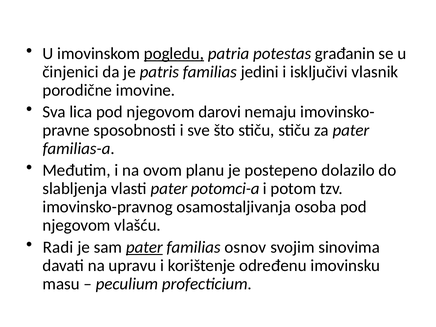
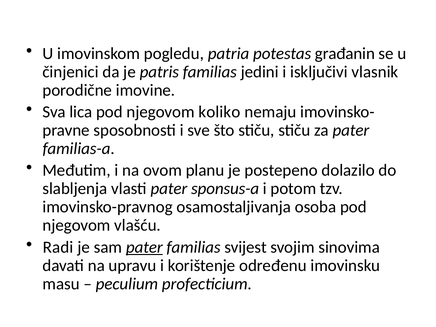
pogledu underline: present -> none
darovi: darovi -> koliko
potomci-a: potomci-a -> sponsus-a
osnov: osnov -> svijest
